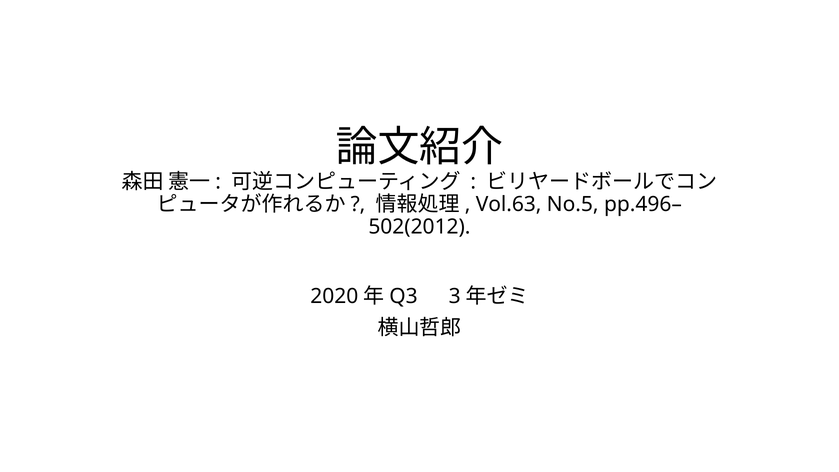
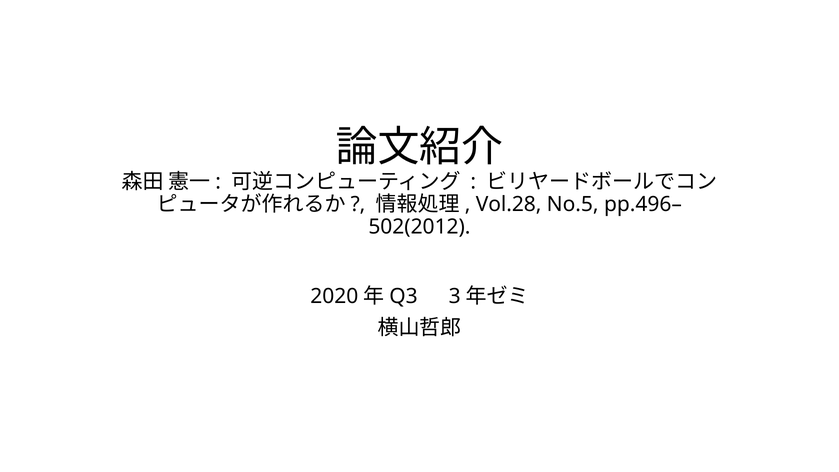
Vol.63: Vol.63 -> Vol.28
